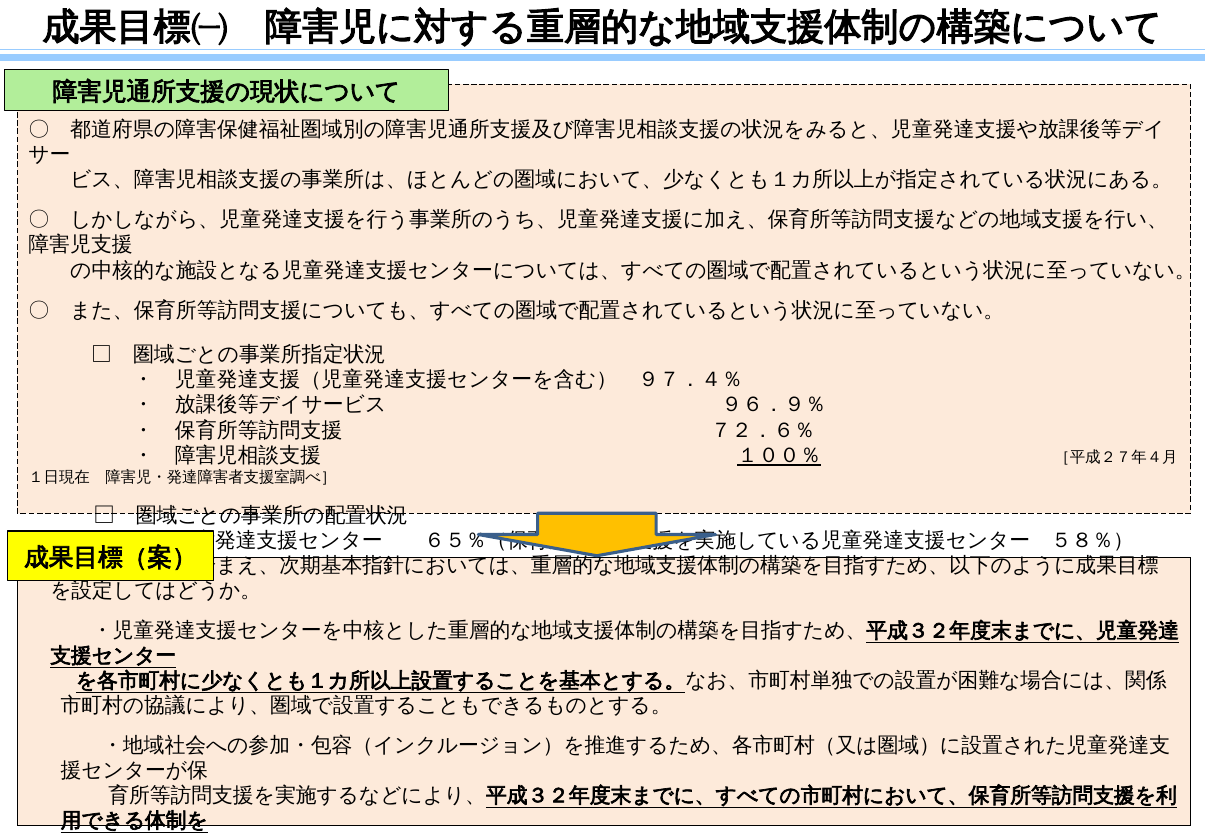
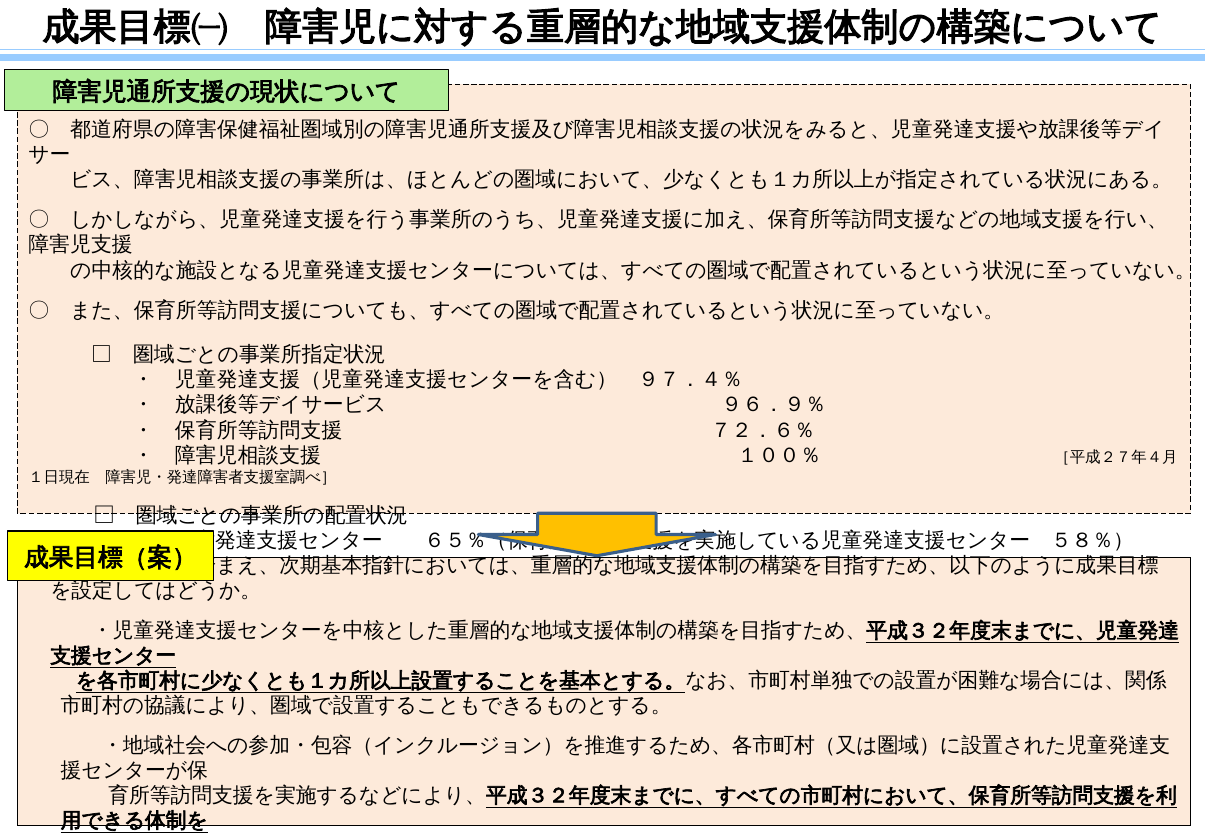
１００％ underline: present -> none
